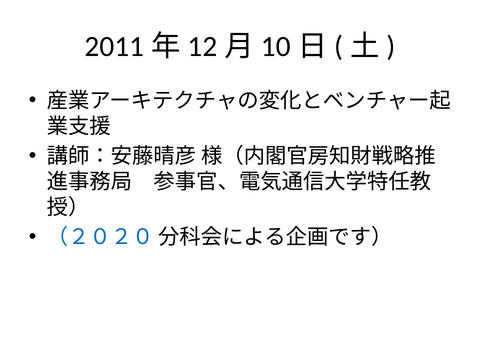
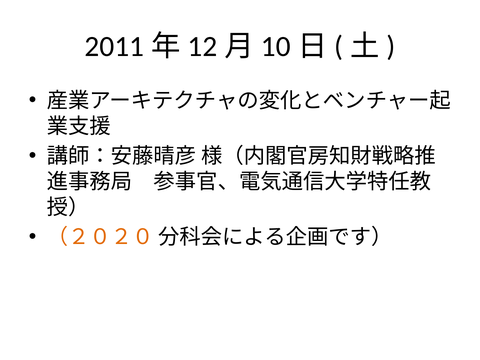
（２０２０ colour: blue -> orange
